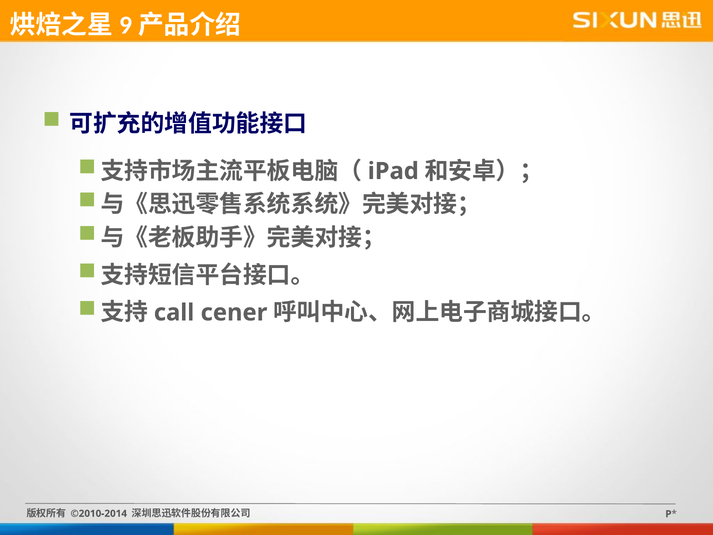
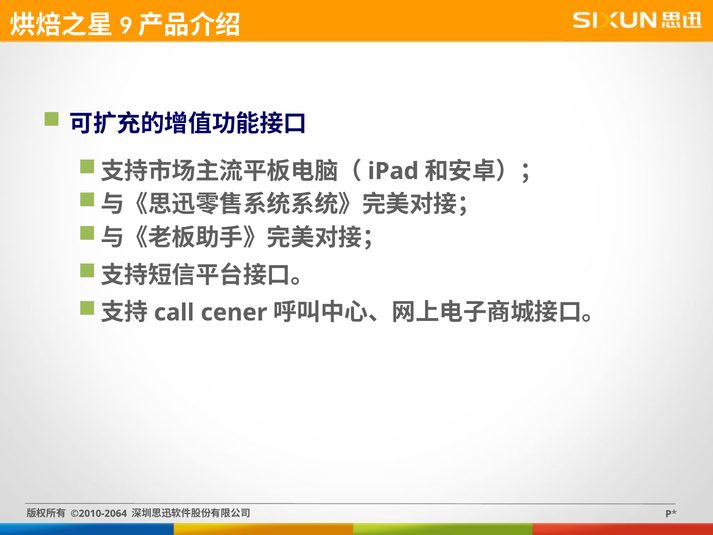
©2010-2014: ©2010-2014 -> ©2010-2064
